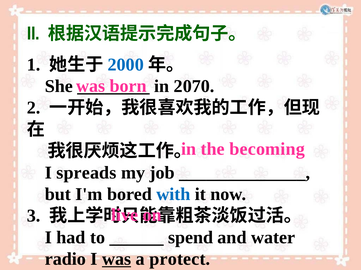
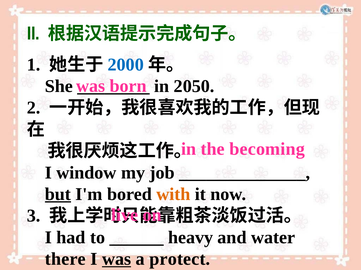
2070: 2070 -> 2050
spreads: spreads -> window
but underline: none -> present
with colour: blue -> orange
spend: spend -> heavy
radio: radio -> there
